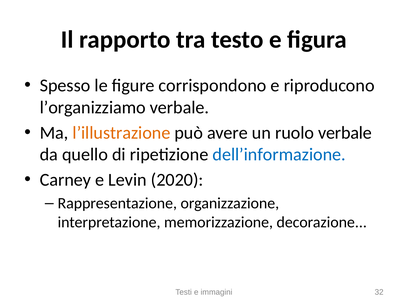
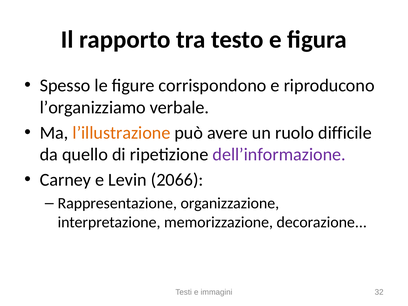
ruolo verbale: verbale -> difficile
dell’informazione colour: blue -> purple
2020: 2020 -> 2066
